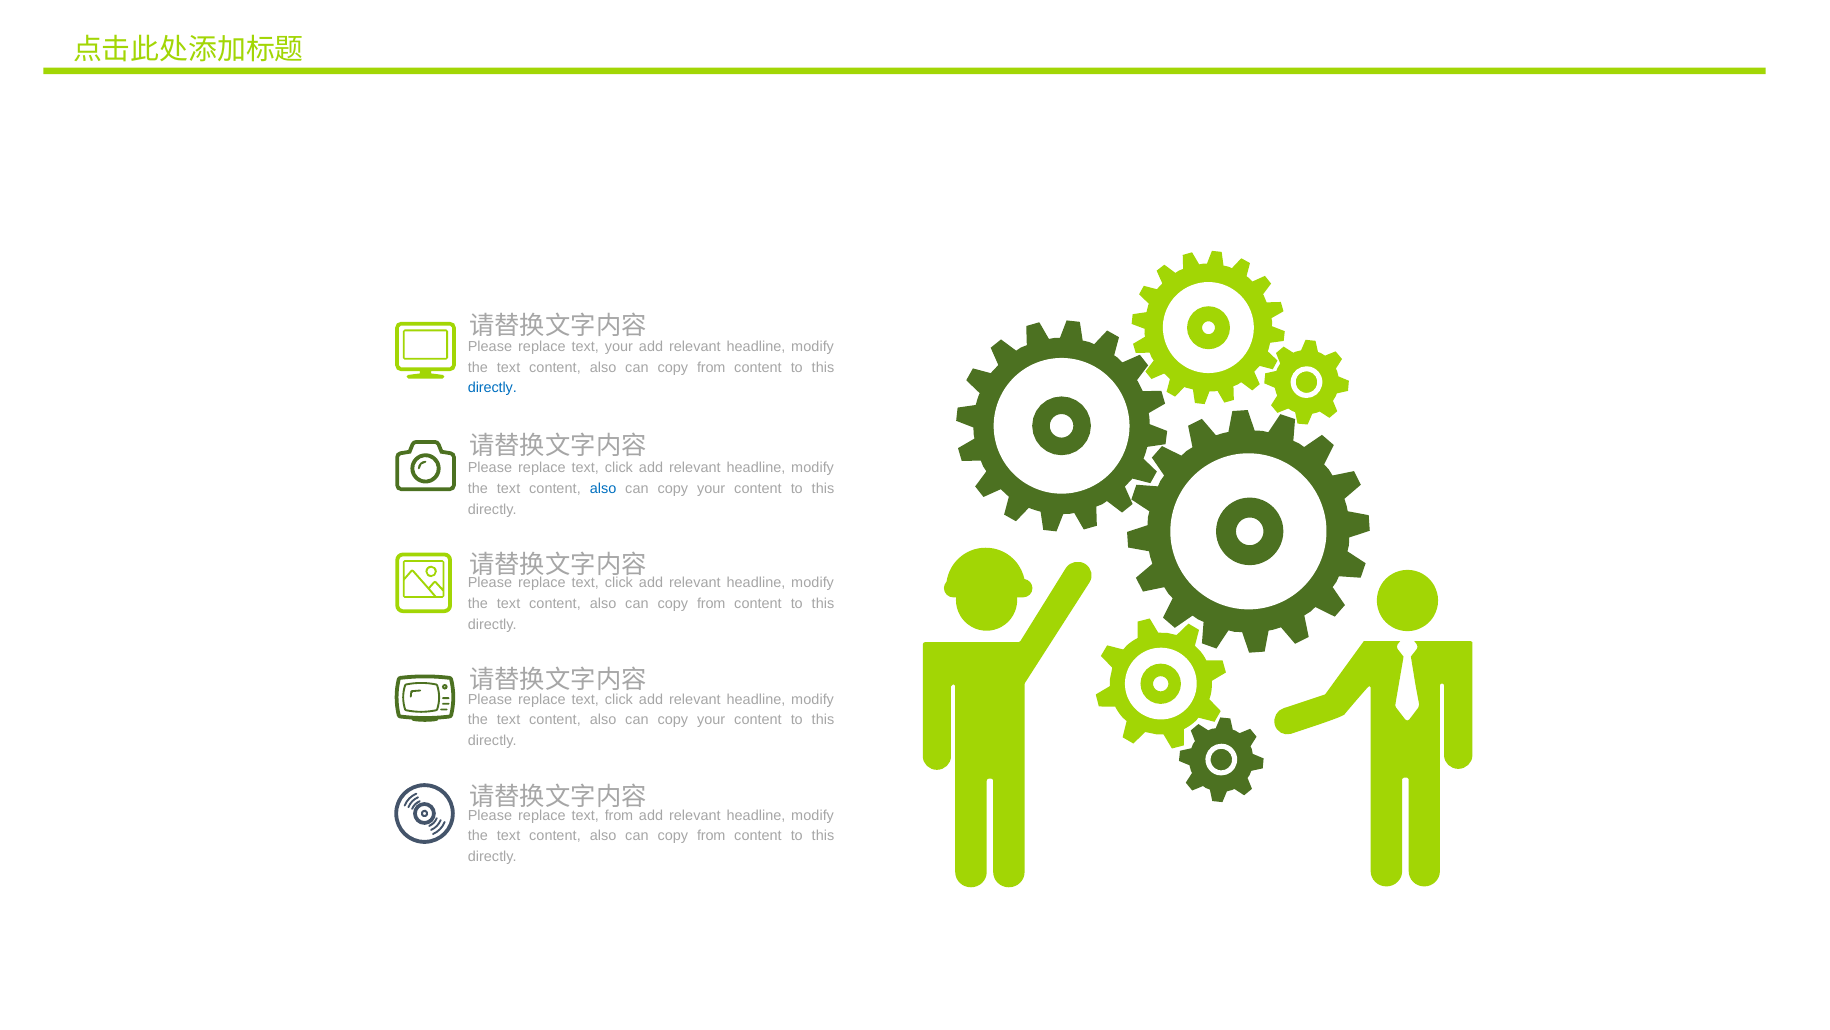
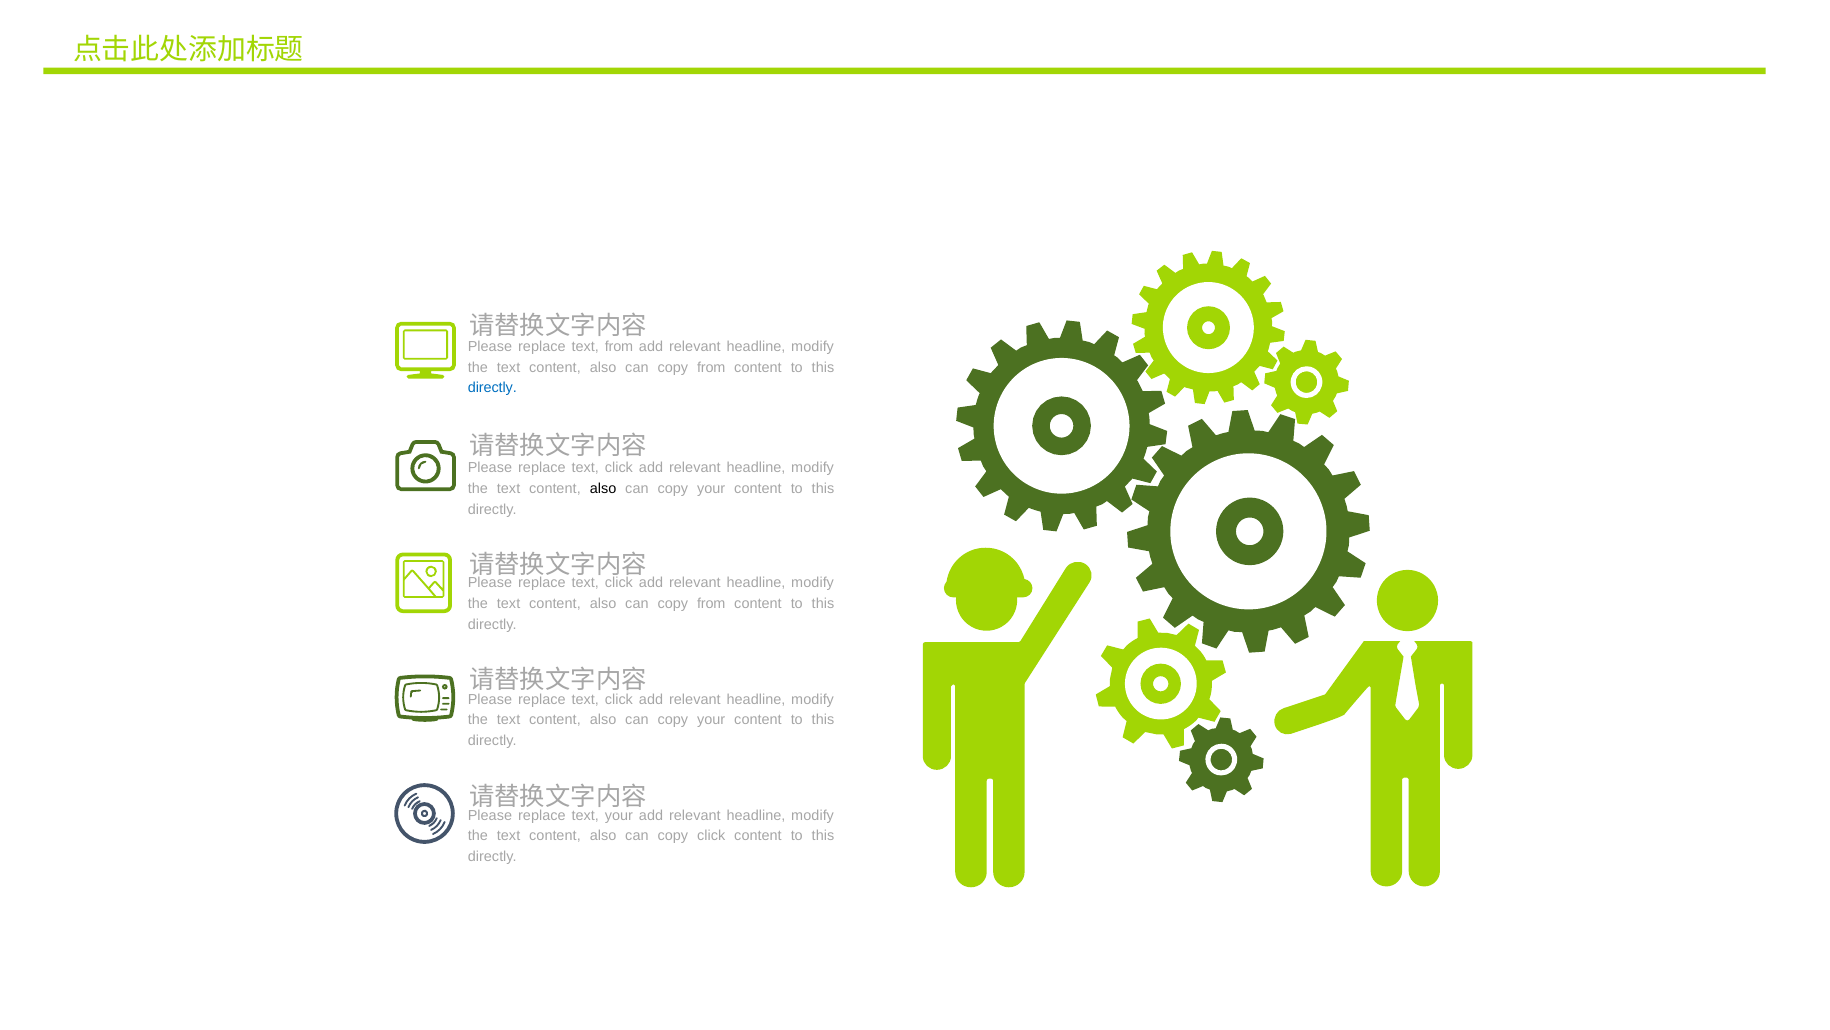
text your: your -> from
also at (603, 489) colour: blue -> black
text from: from -> your
from at (711, 836): from -> click
